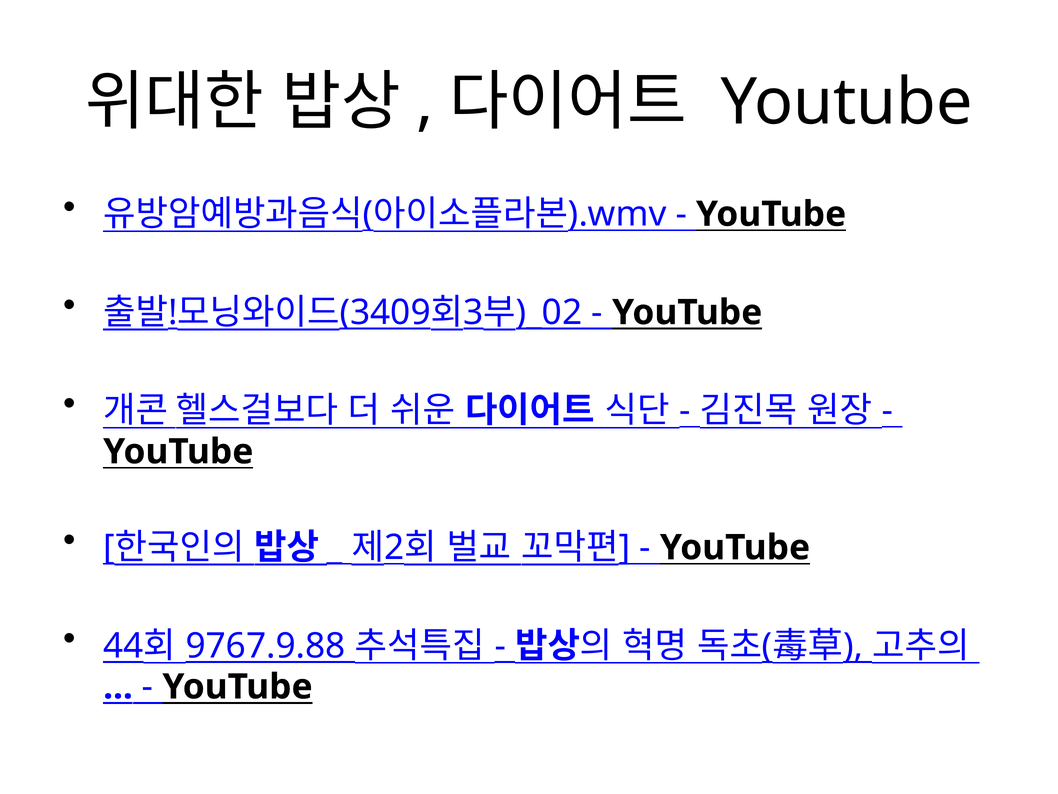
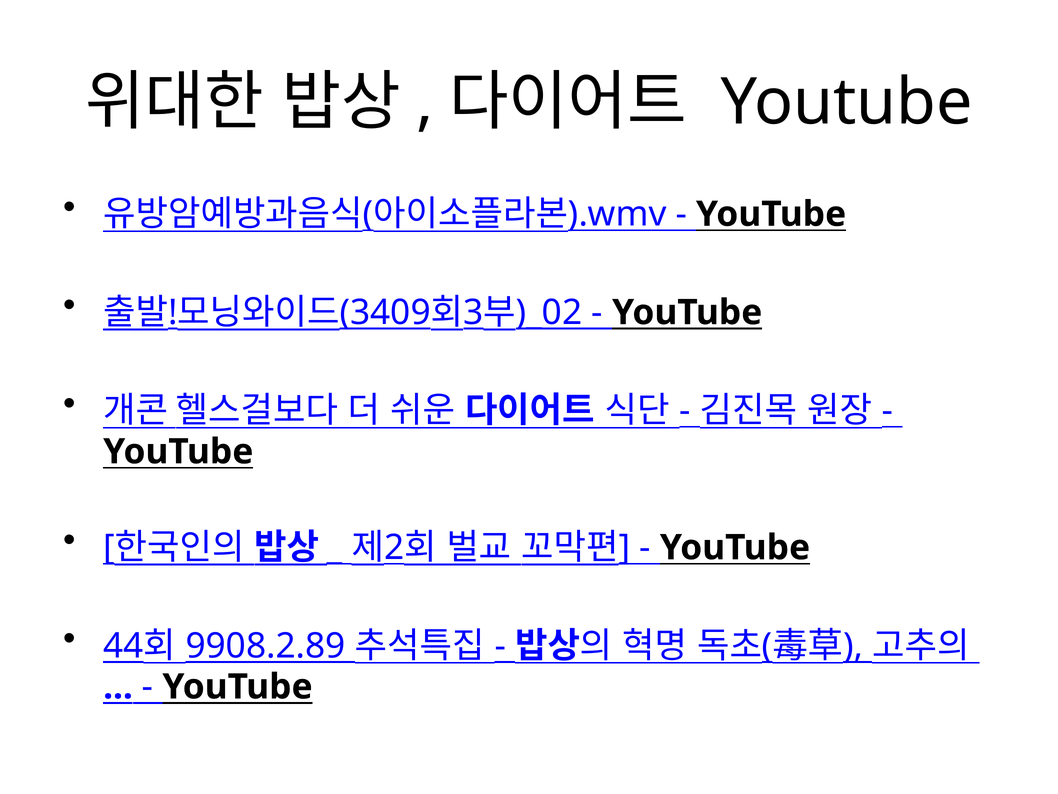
9767.9.88: 9767.9.88 -> 9908.2.89
